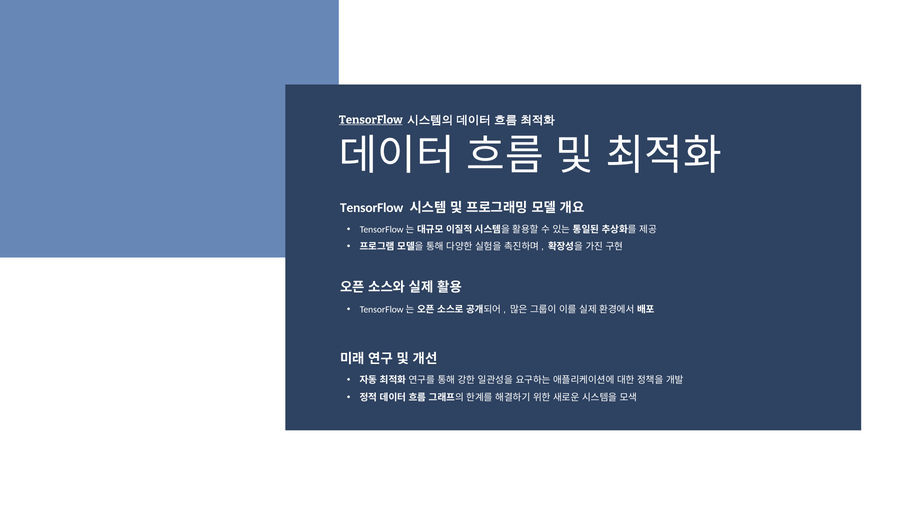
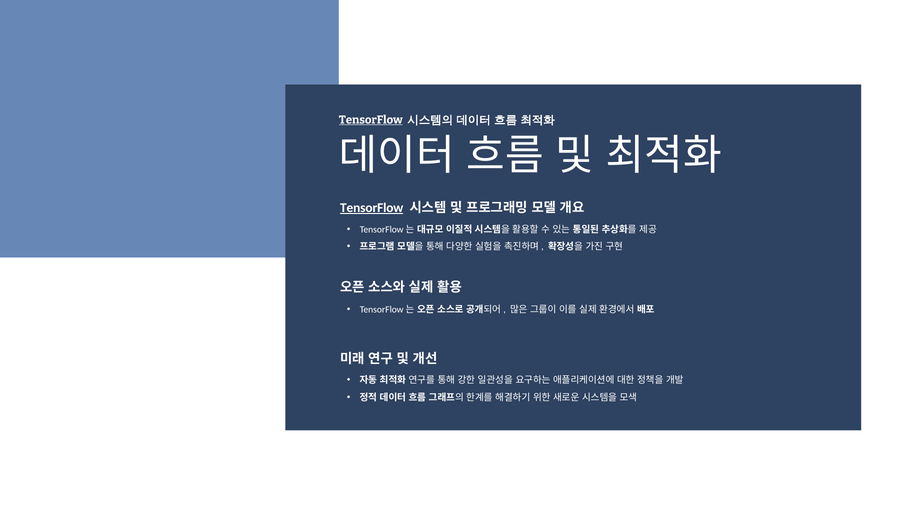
TensorFlow at (372, 208) underline: none -> present
